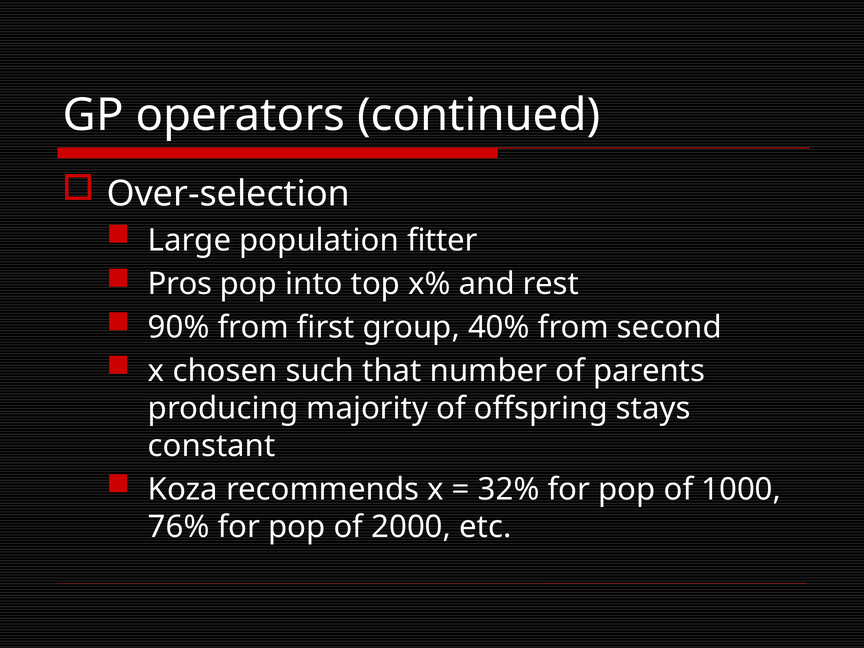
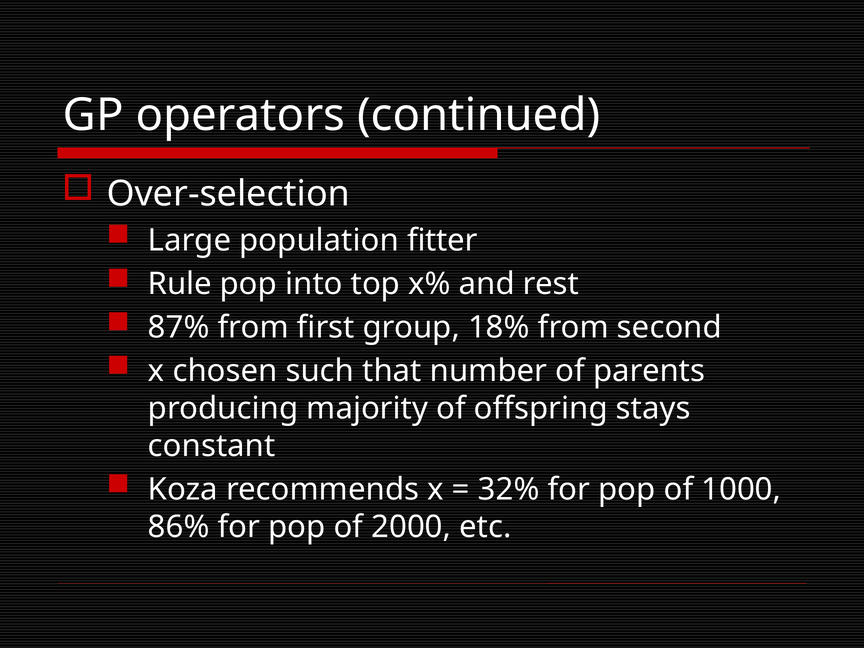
Pros: Pros -> Rule
90%: 90% -> 87%
40%: 40% -> 18%
76%: 76% -> 86%
